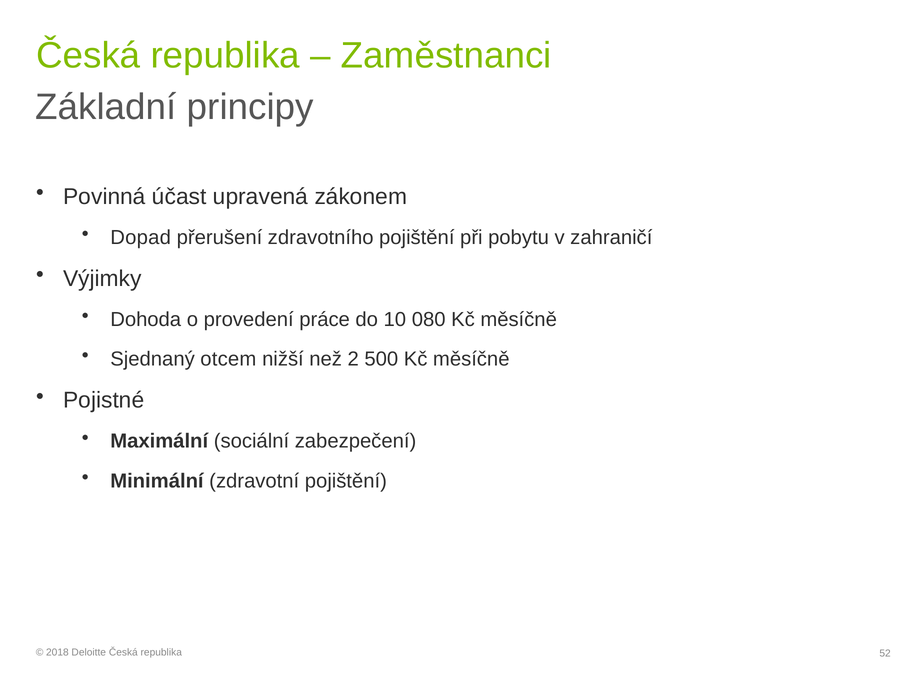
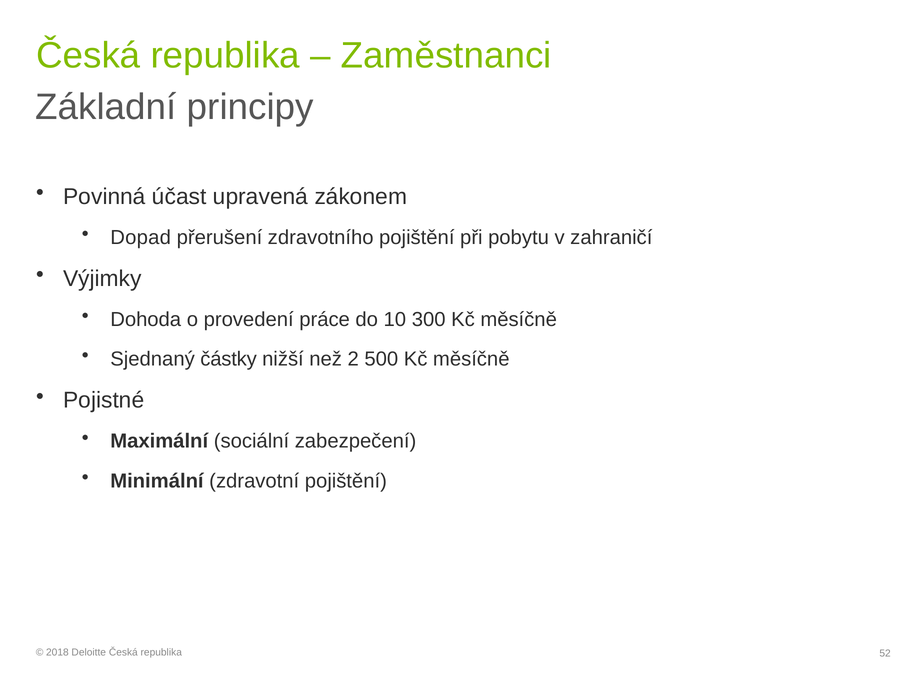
080: 080 -> 300
otcem: otcem -> částky
